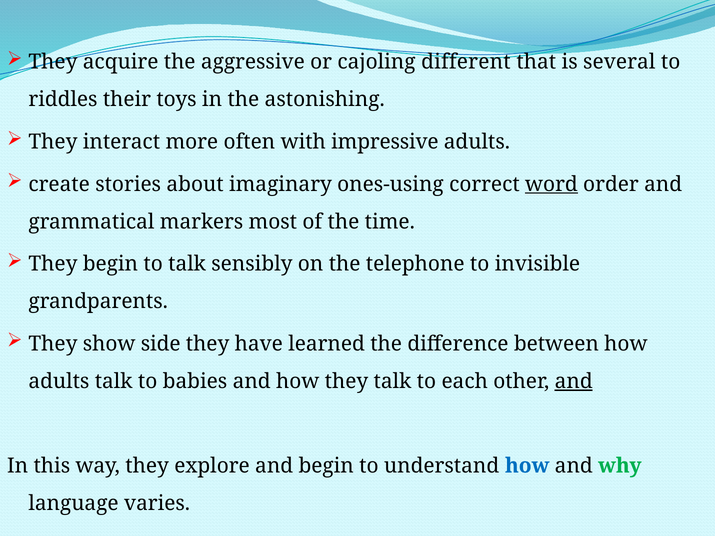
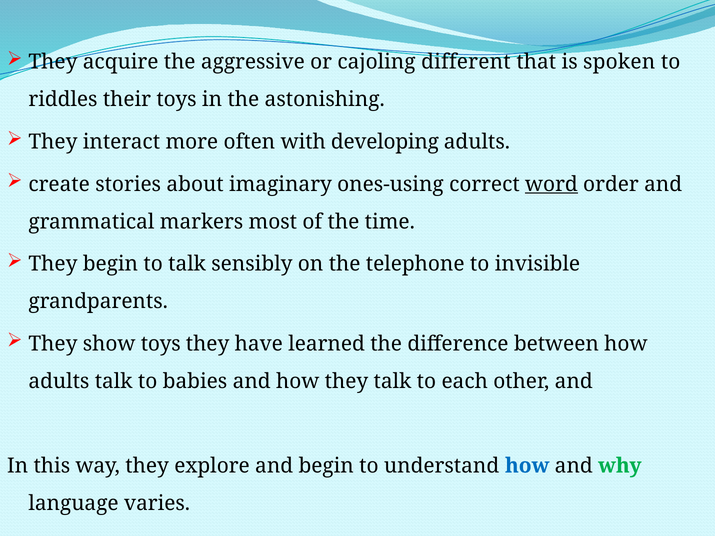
several: several -> spoken
impressive: impressive -> developing
show side: side -> toys
and at (574, 381) underline: present -> none
